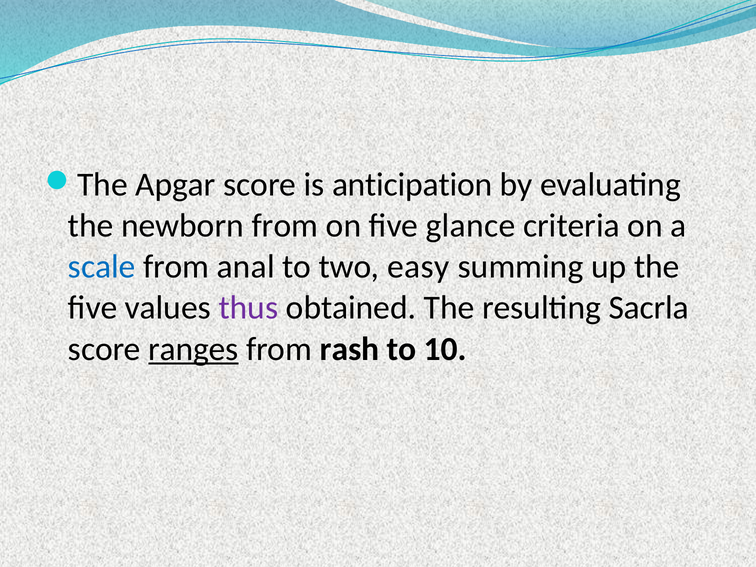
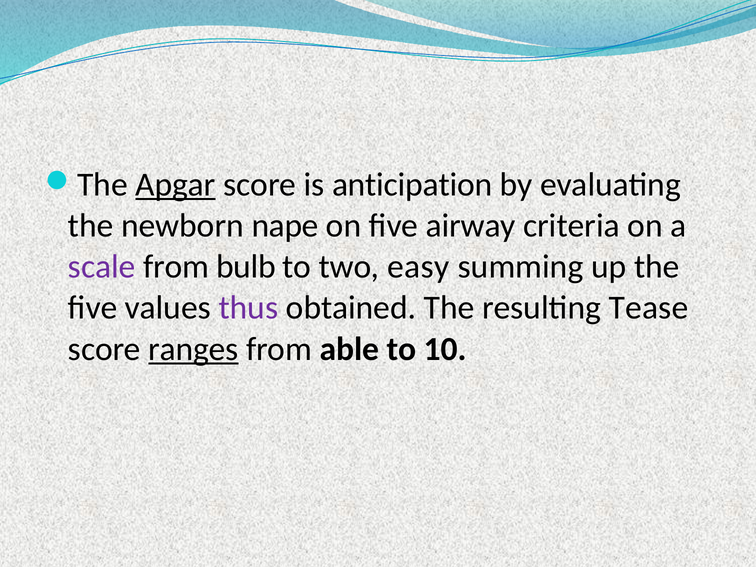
Apgar underline: none -> present
newborn from: from -> nape
glance: glance -> airway
scale colour: blue -> purple
anal: anal -> bulb
Sacrla: Sacrla -> Tease
rash: rash -> able
